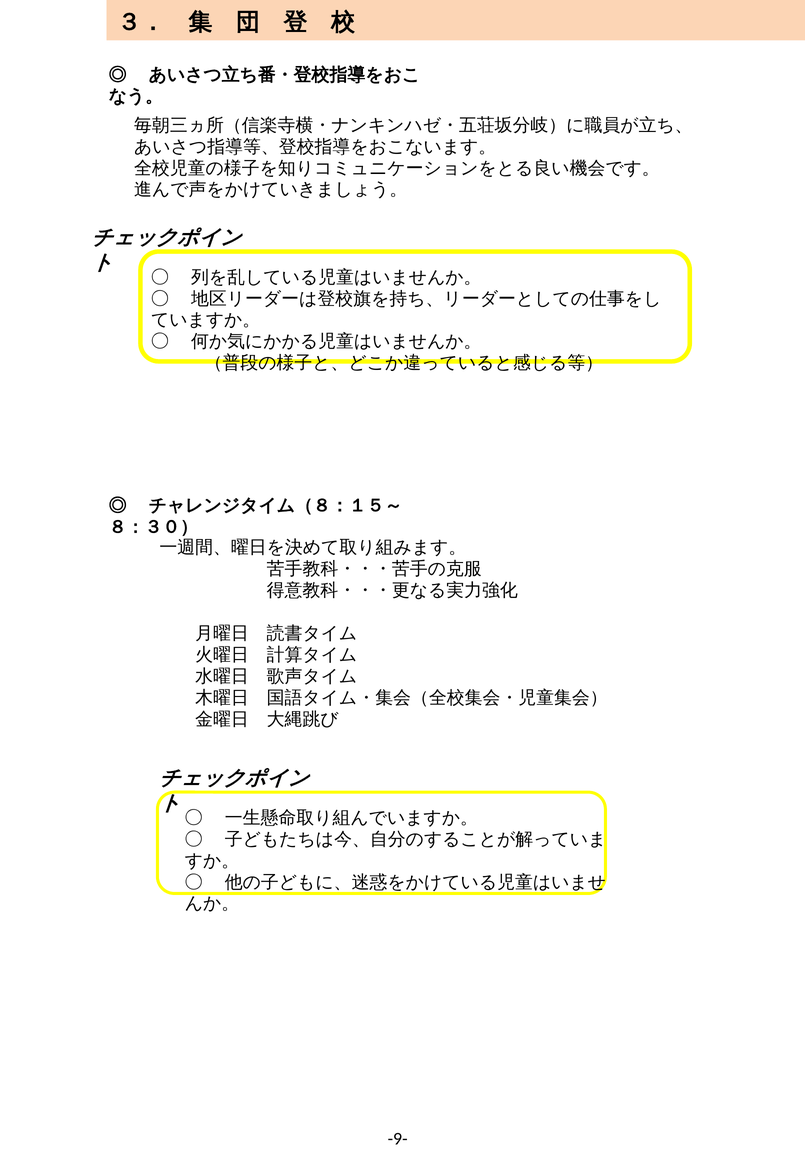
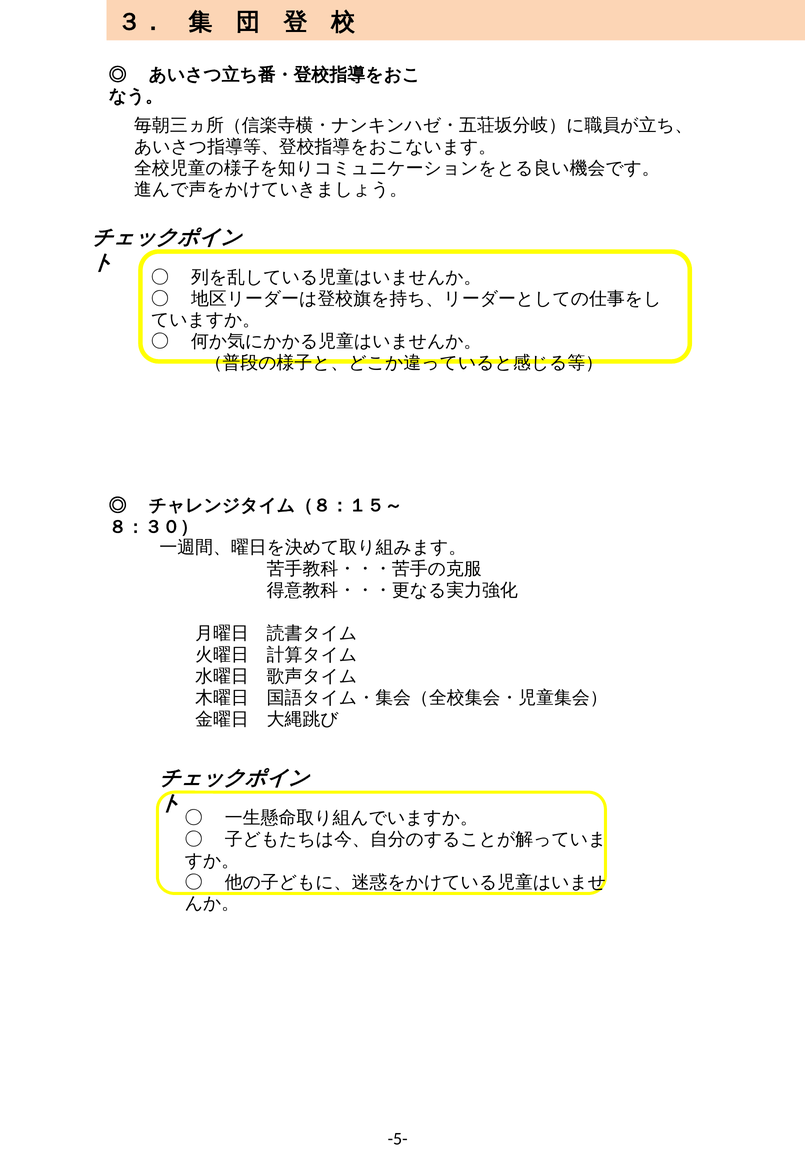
-9-: -9- -> -5-
